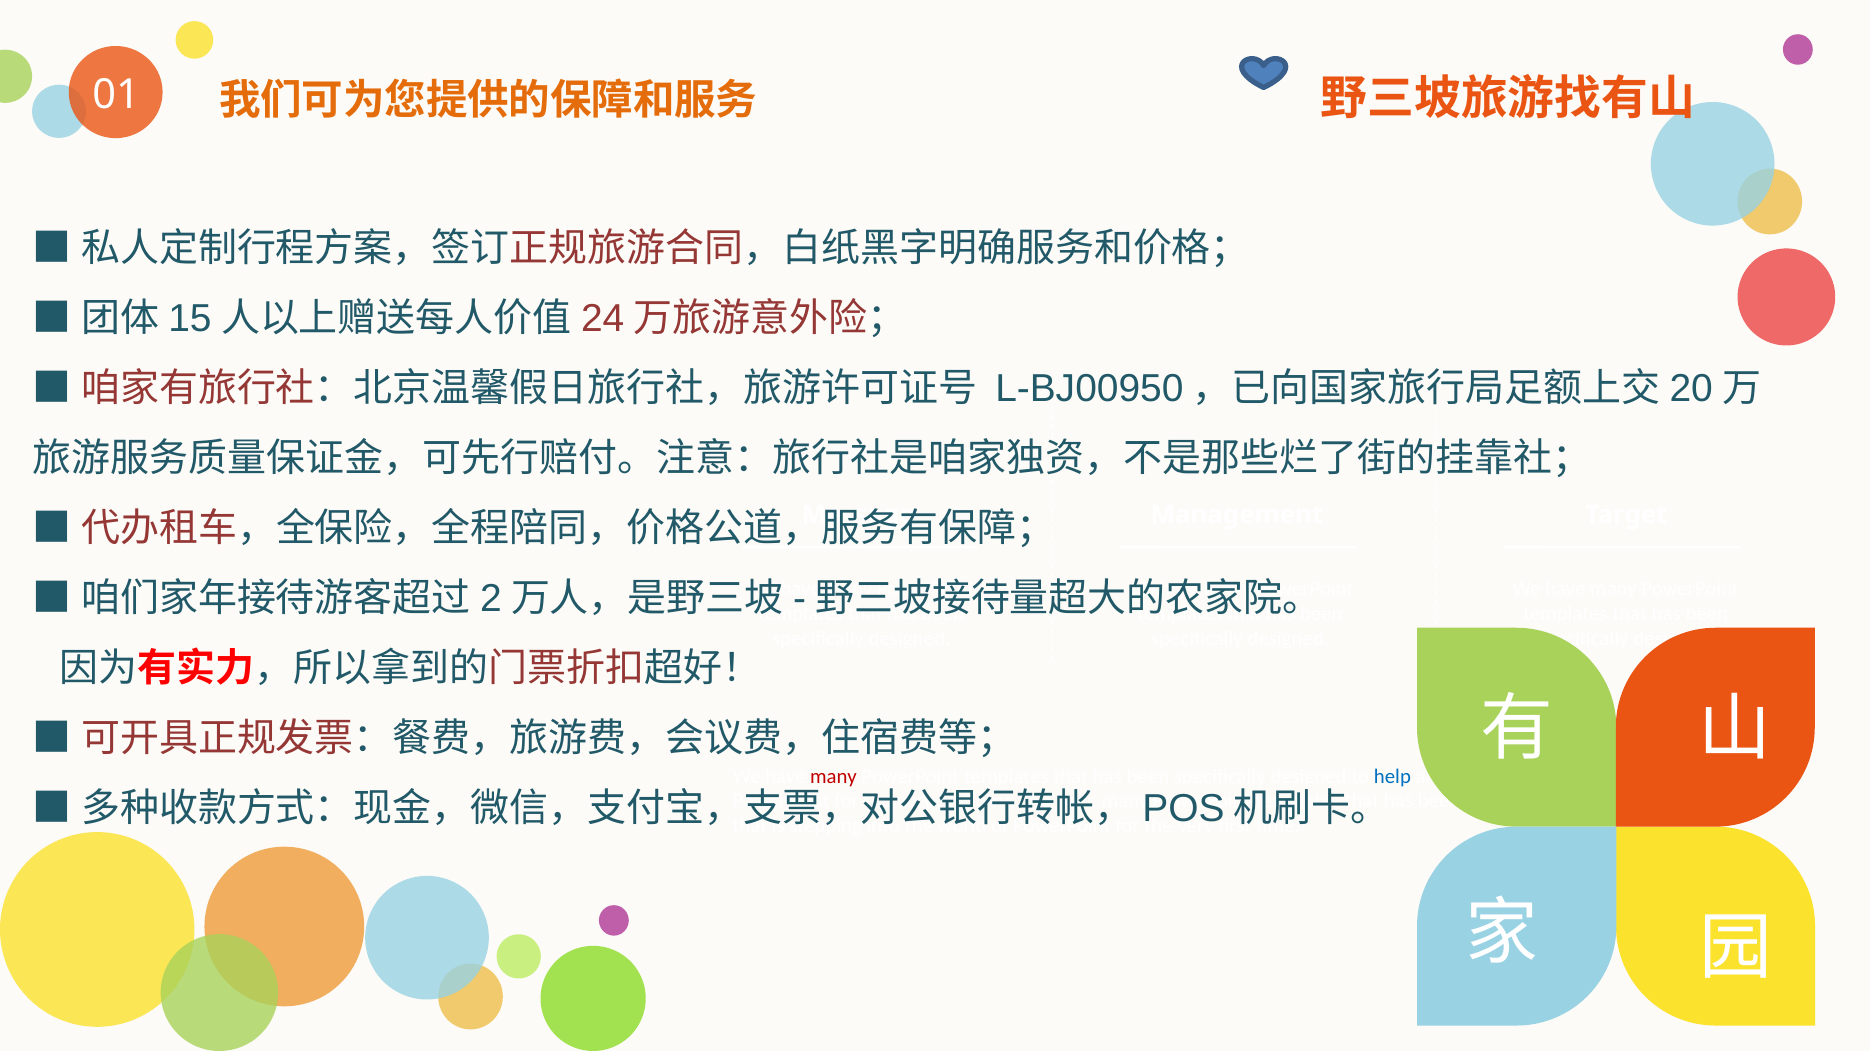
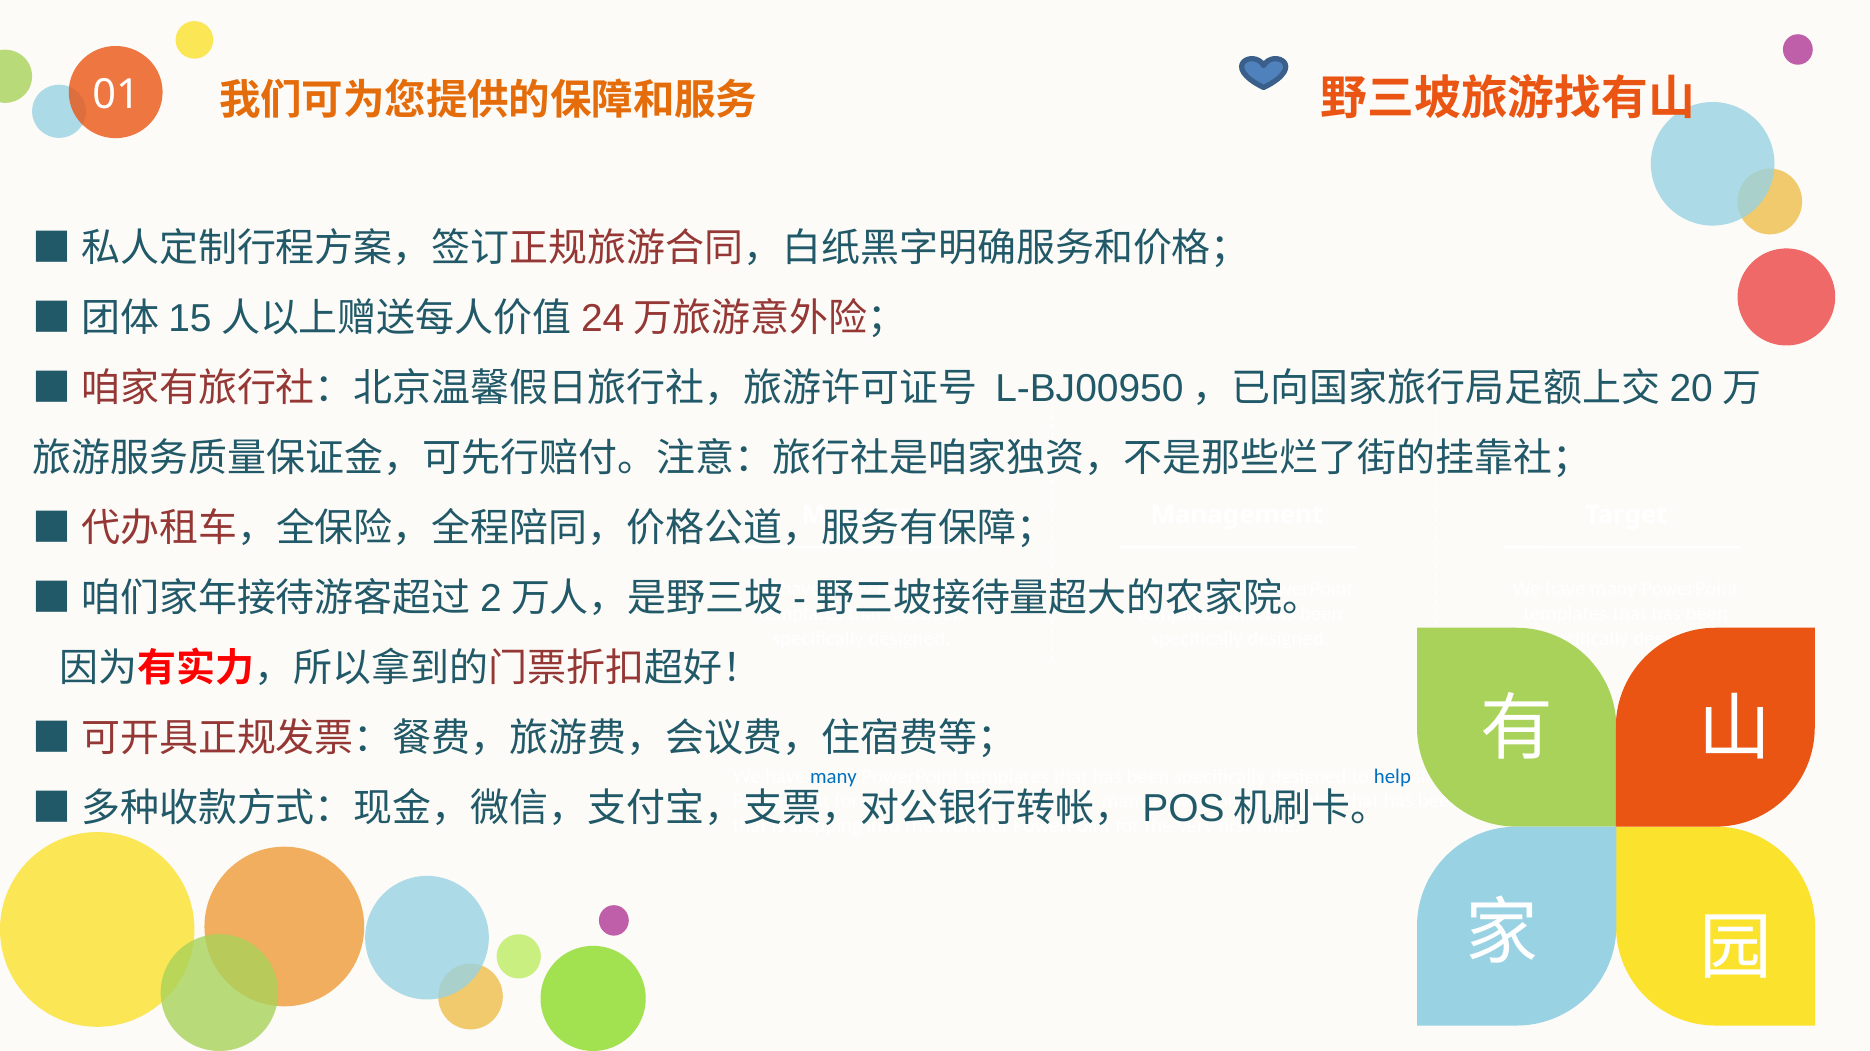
many at (833, 777) colour: red -> blue
